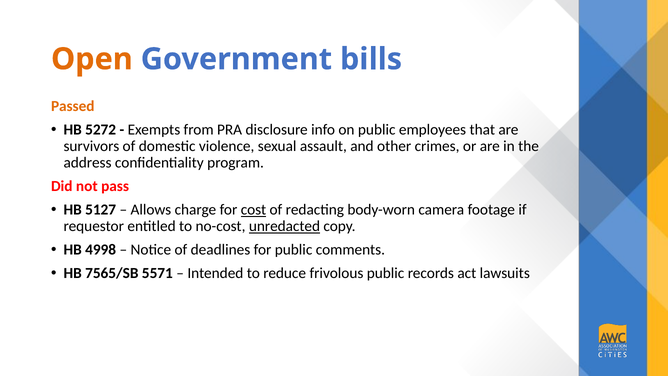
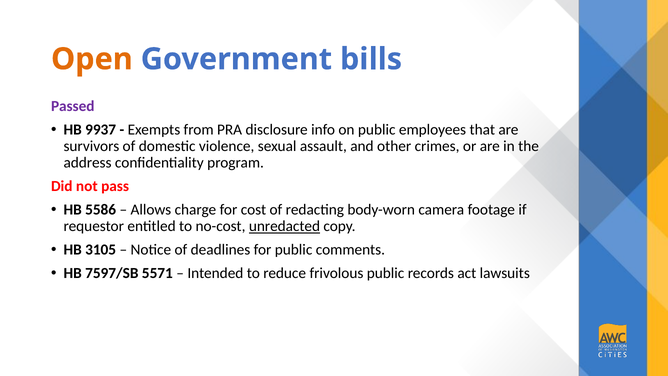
Passed colour: orange -> purple
5272: 5272 -> 9937
5127: 5127 -> 5586
cost underline: present -> none
4998: 4998 -> 3105
7565/SB: 7565/SB -> 7597/SB
